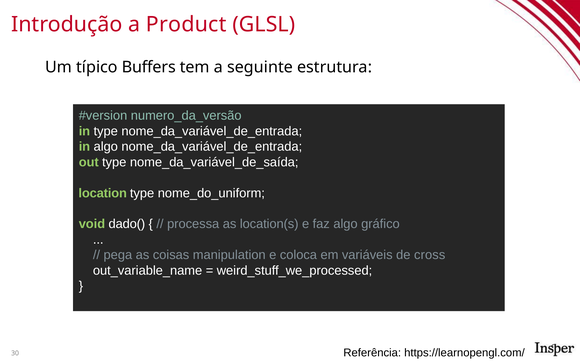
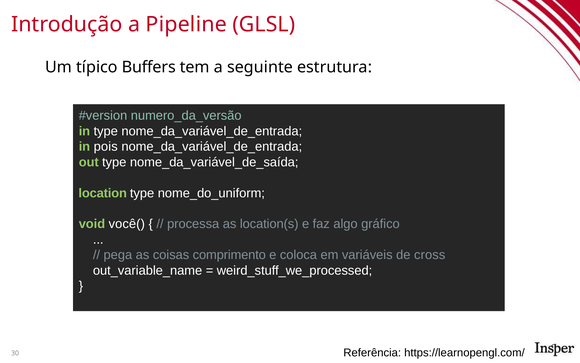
Product: Product -> Pipeline
in algo: algo -> pois
dado(: dado( -> você(
manipulation: manipulation -> comprimento
